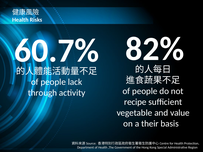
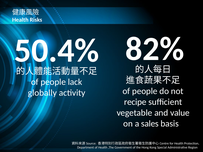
60.7%: 60.7% -> 50.4%
through: through -> globally
their: their -> sales
